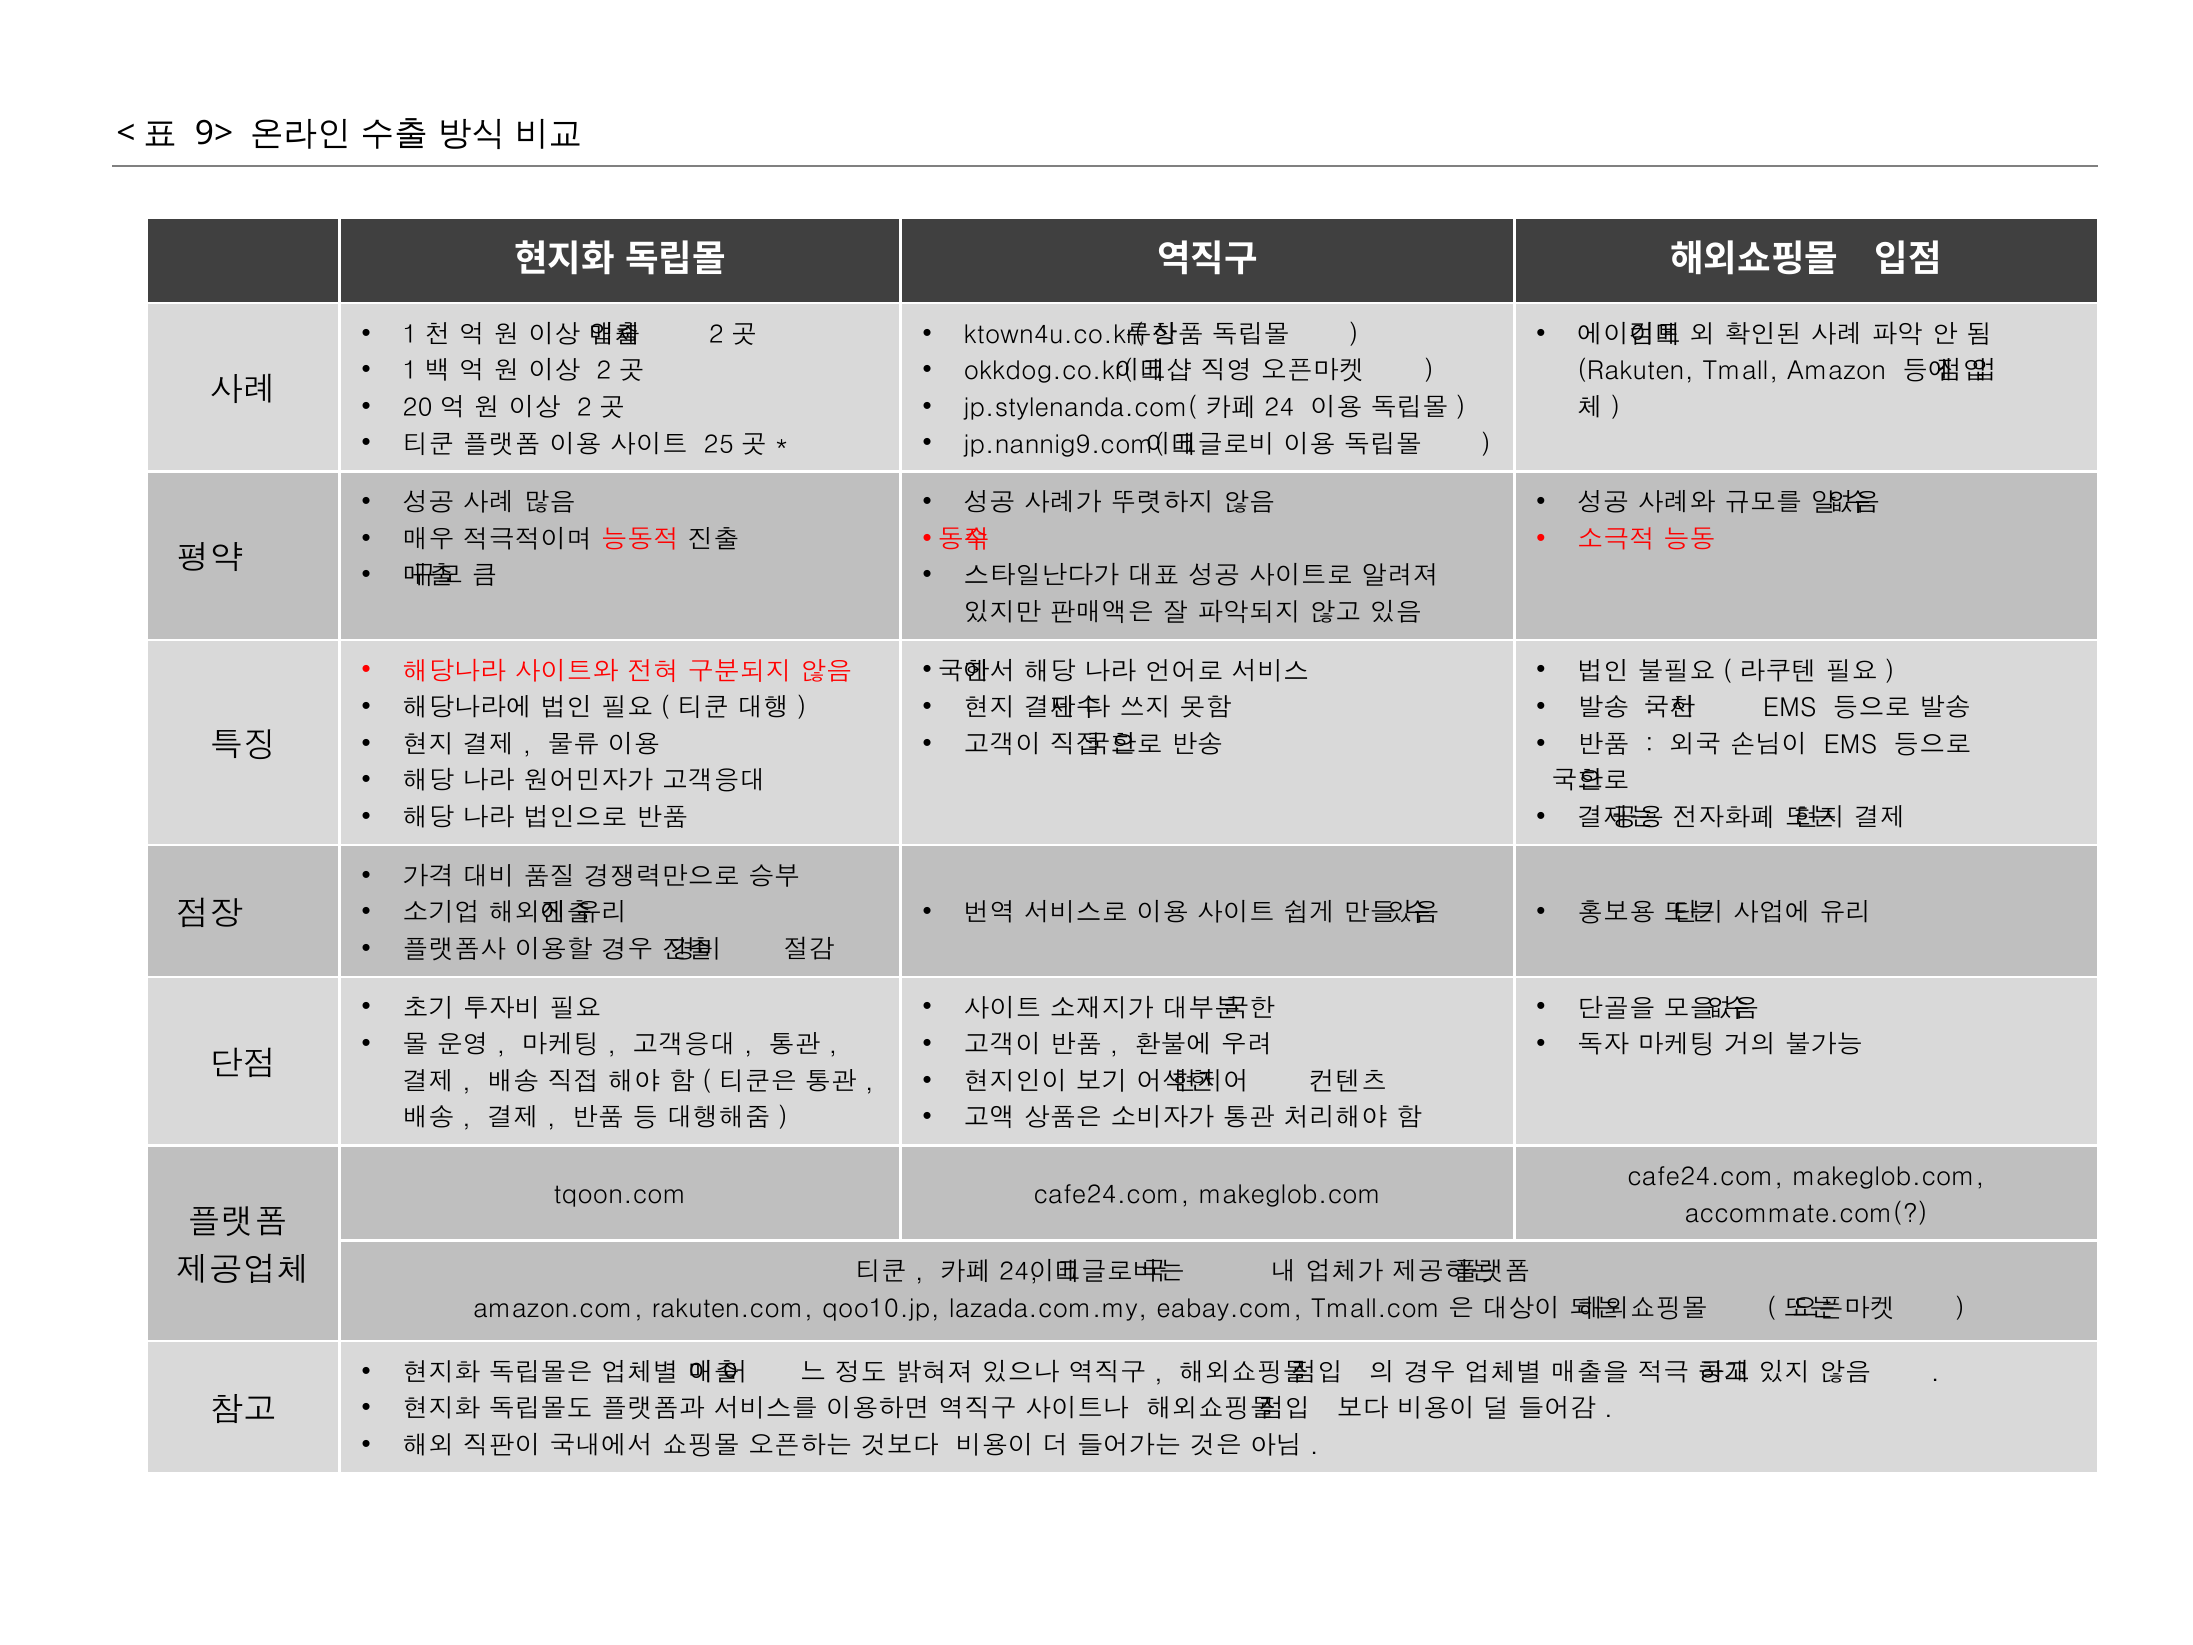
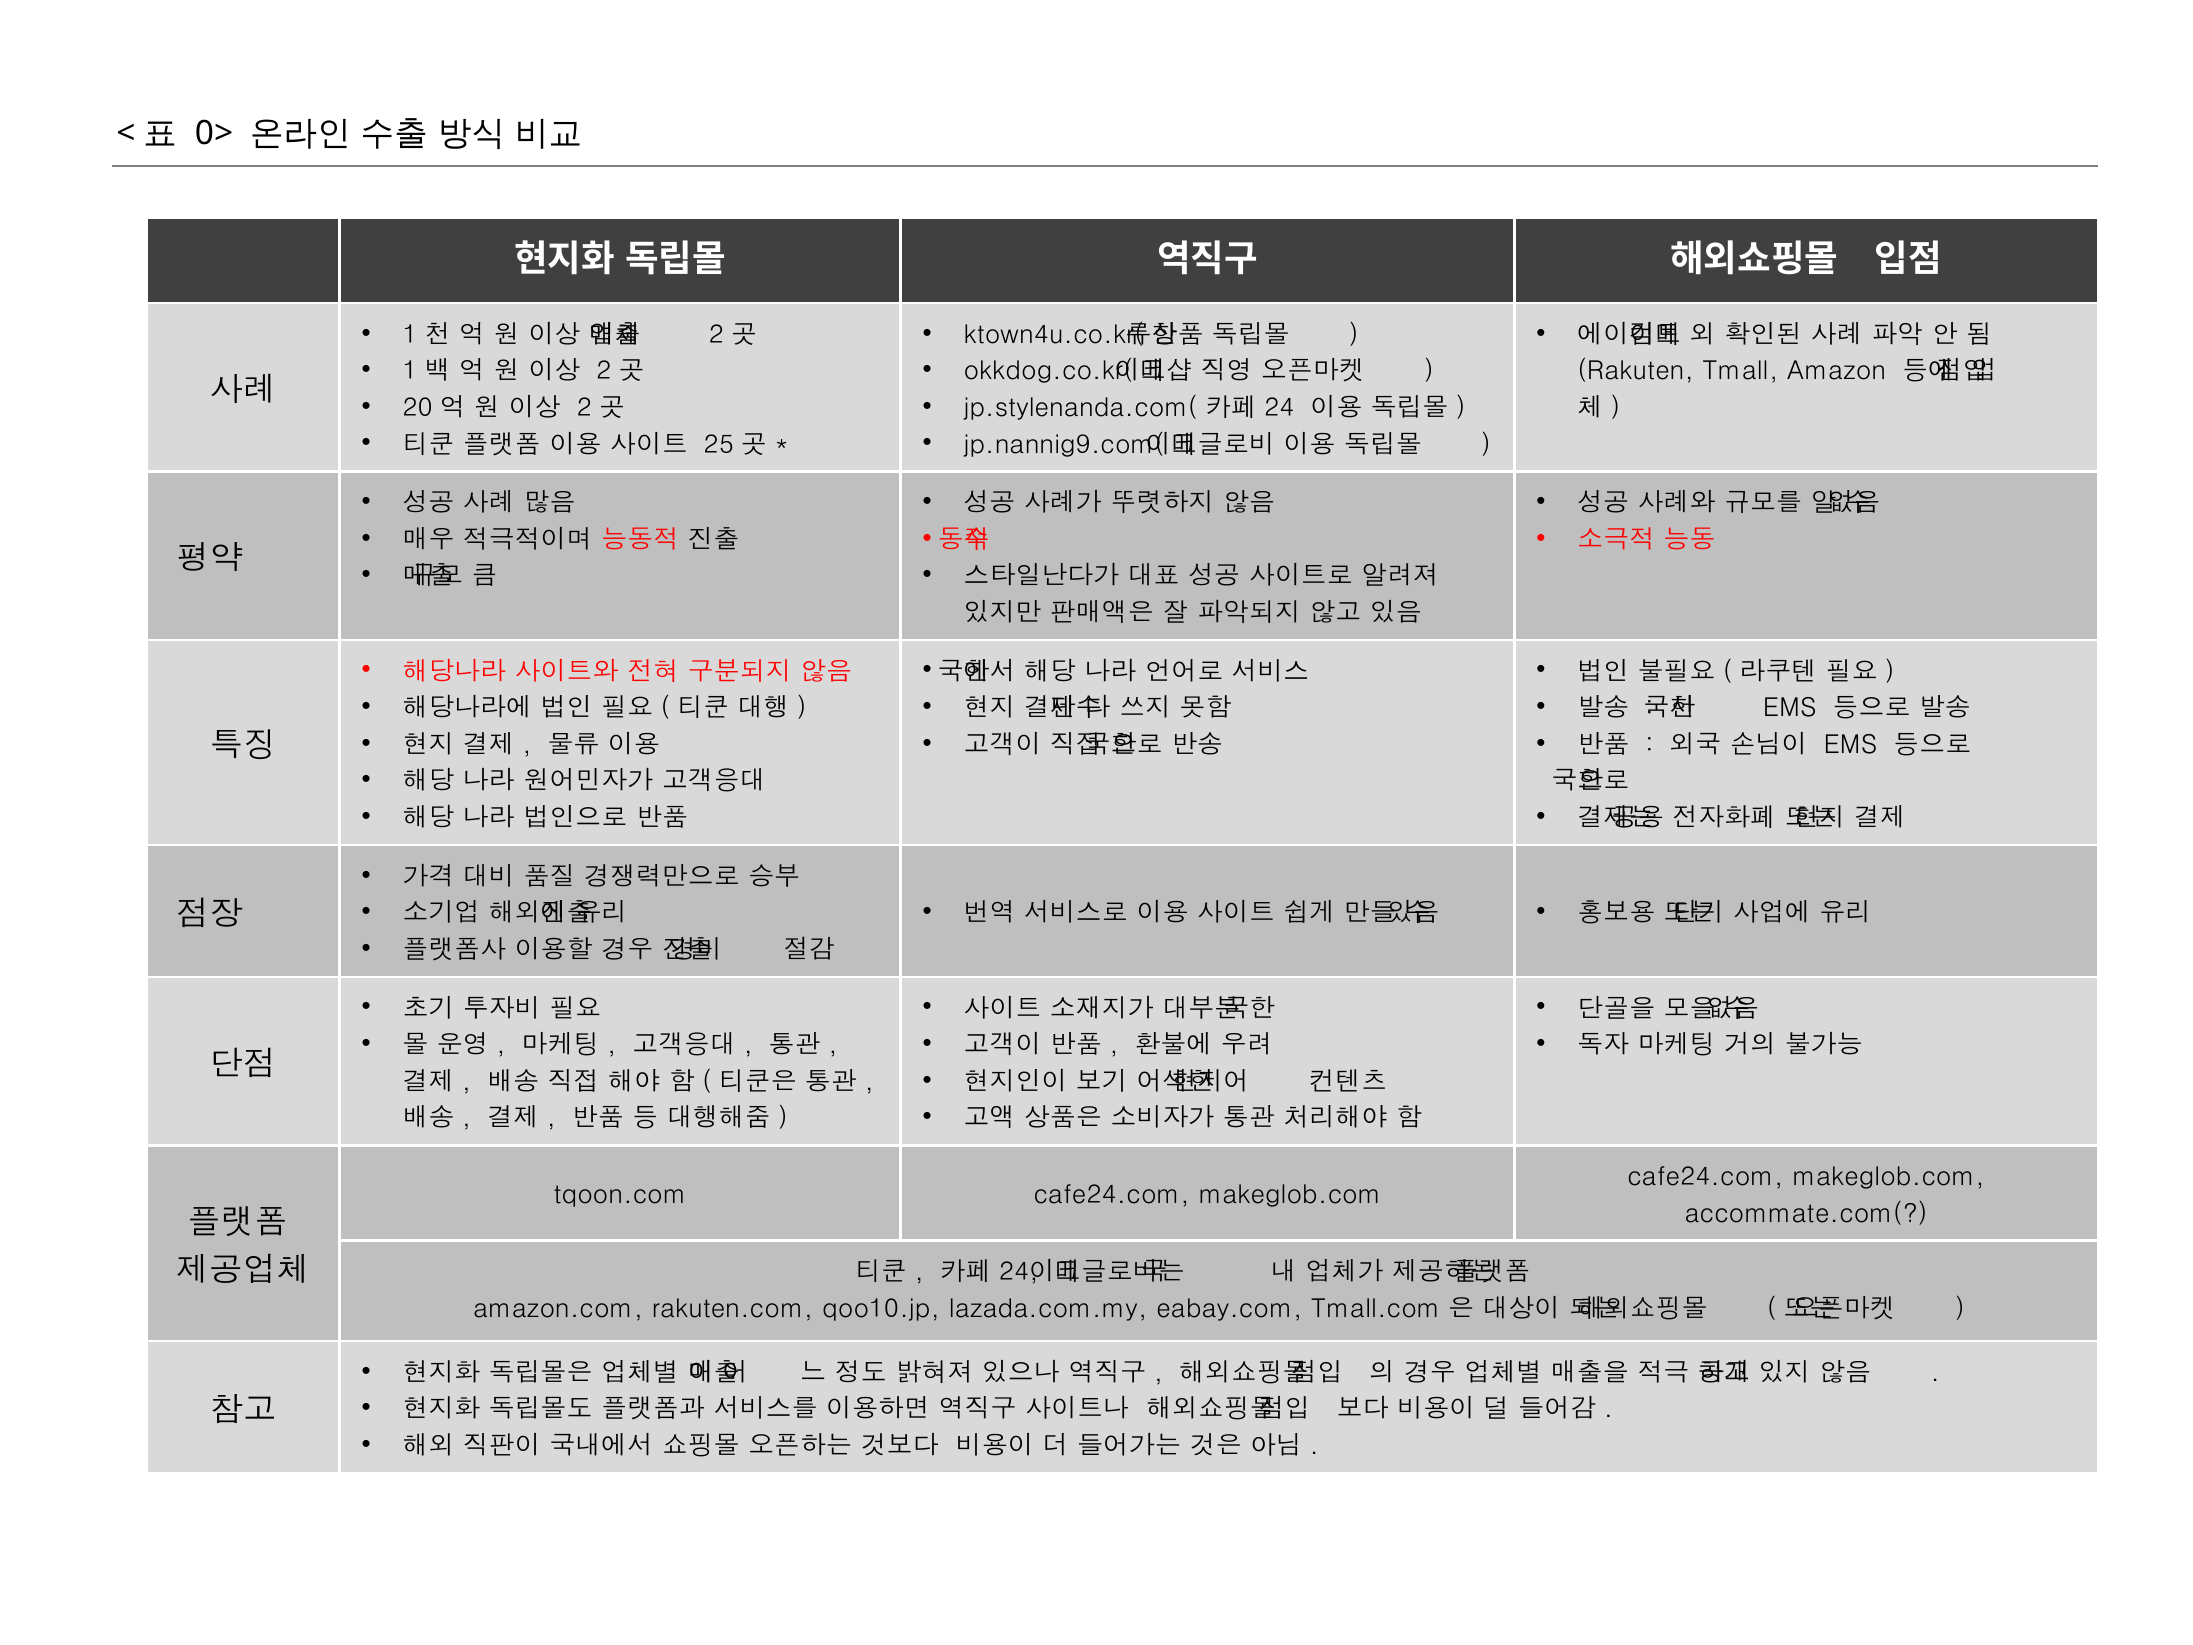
9>: 9> -> 0>
